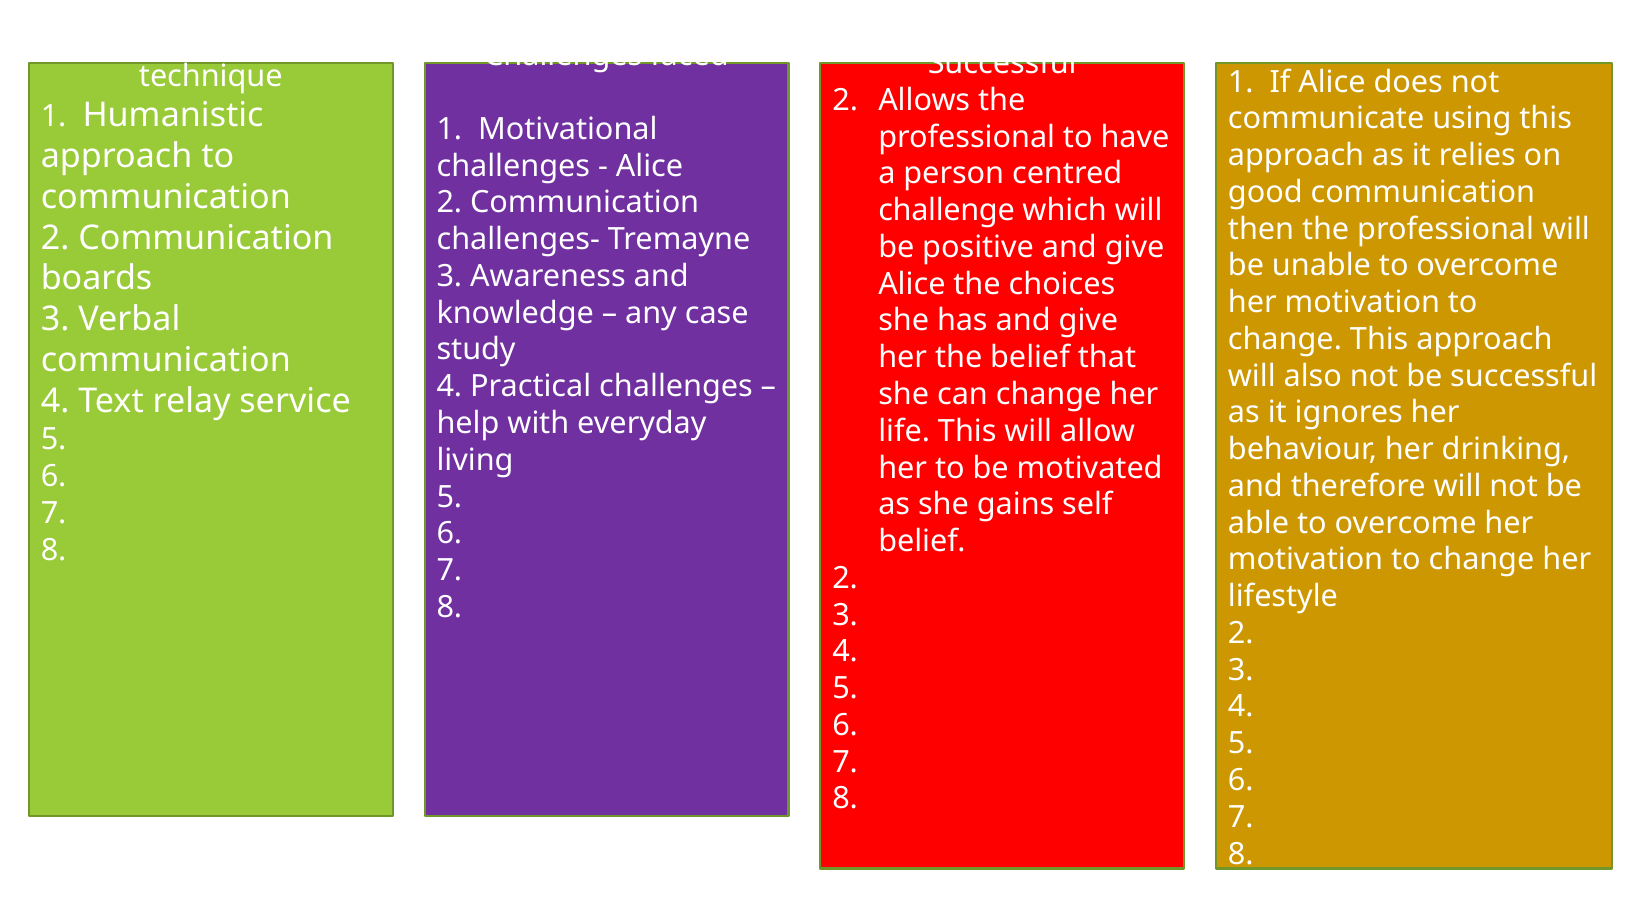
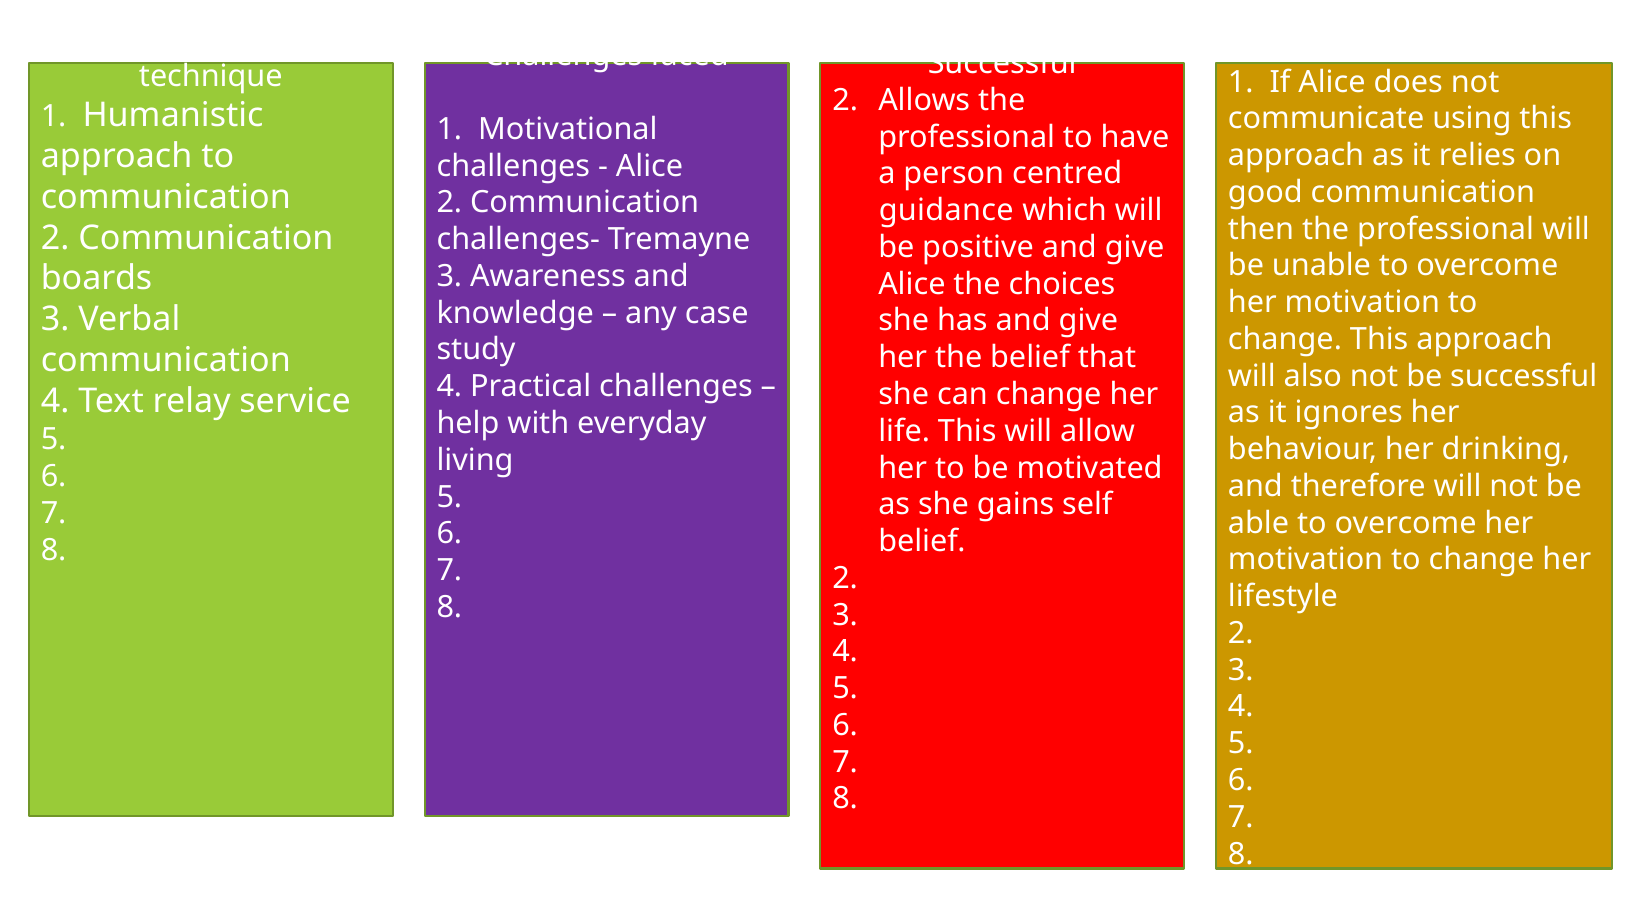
challenge: challenge -> guidance
